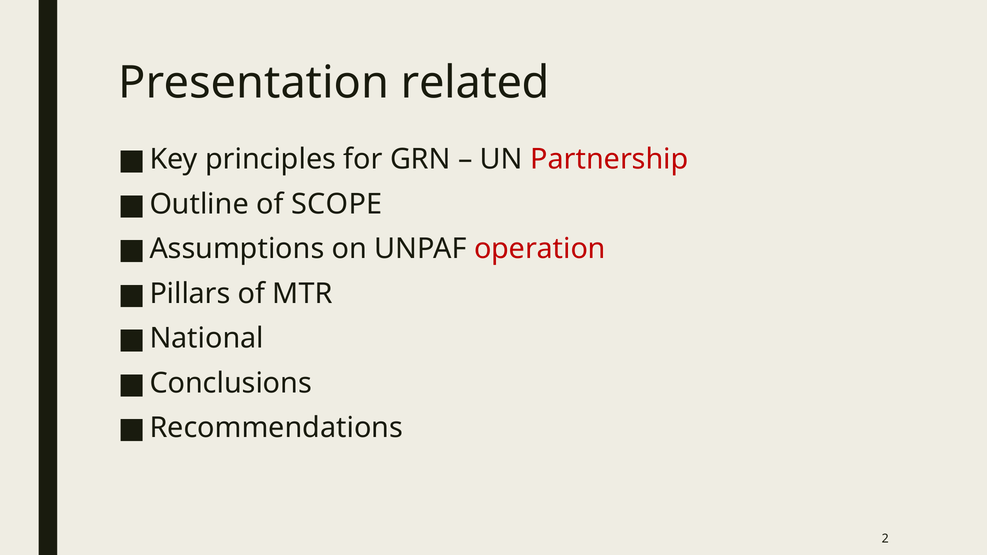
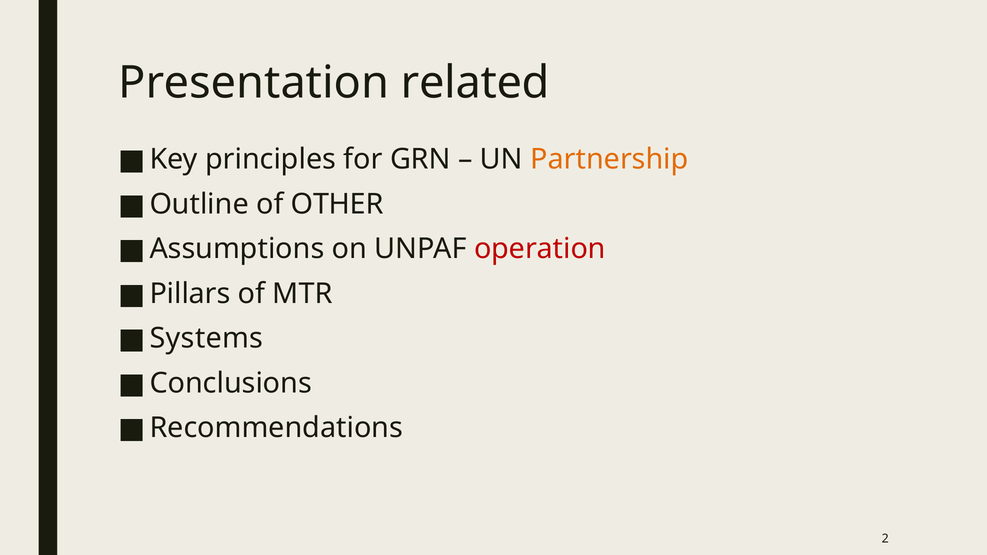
Partnership colour: red -> orange
SCOPE: SCOPE -> OTHER
National: National -> Systems
